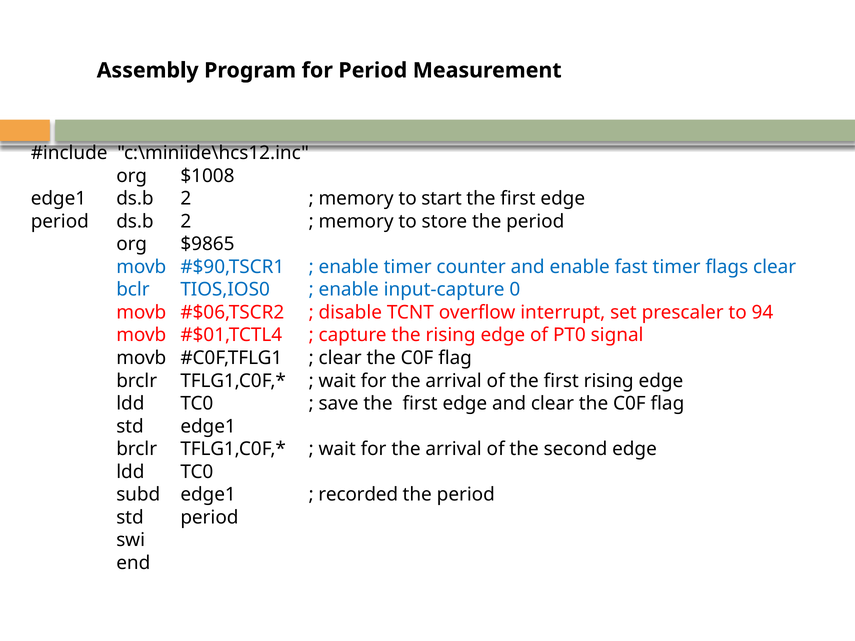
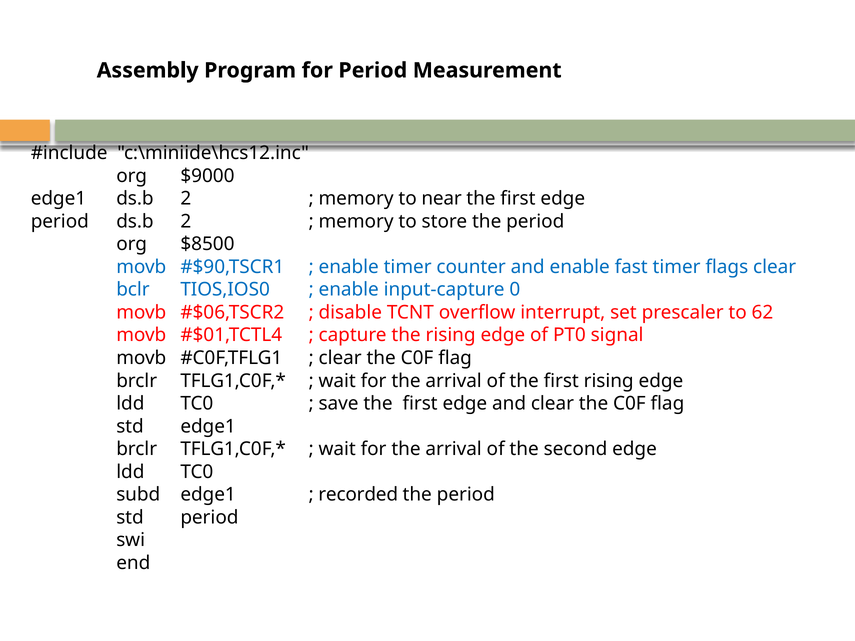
$1008: $1008 -> $9000
start: start -> near
$9865: $9865 -> $8500
94: 94 -> 62
